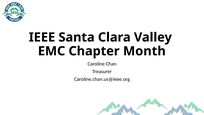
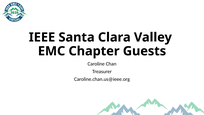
Month: Month -> Guests
